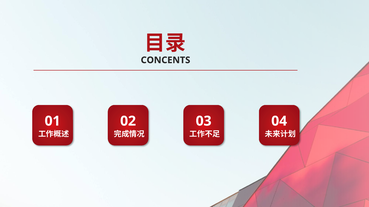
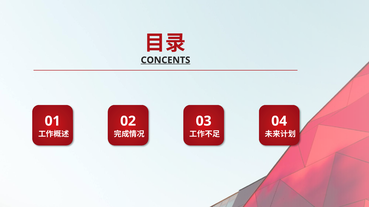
CONCENTS underline: none -> present
